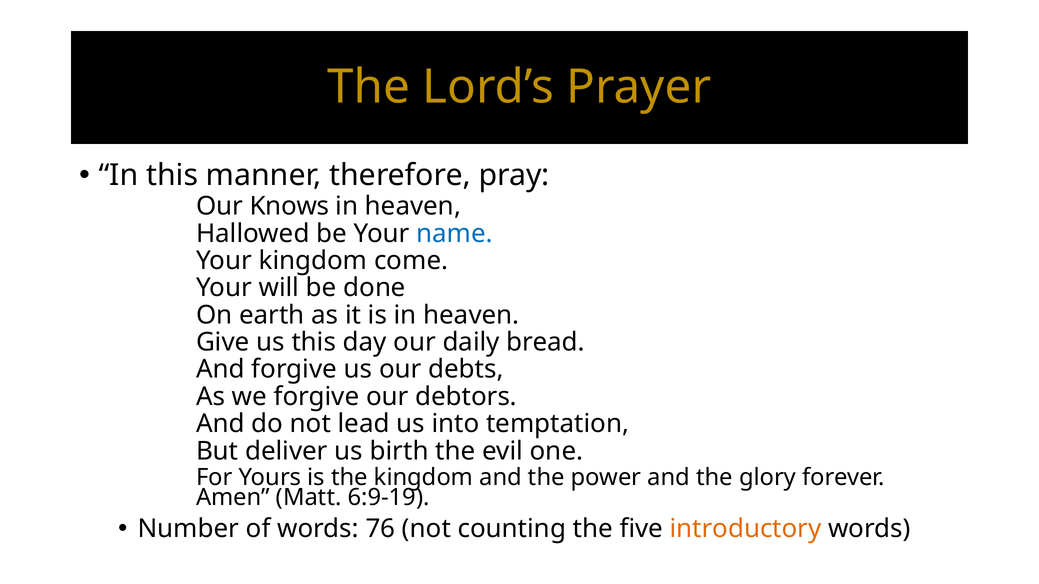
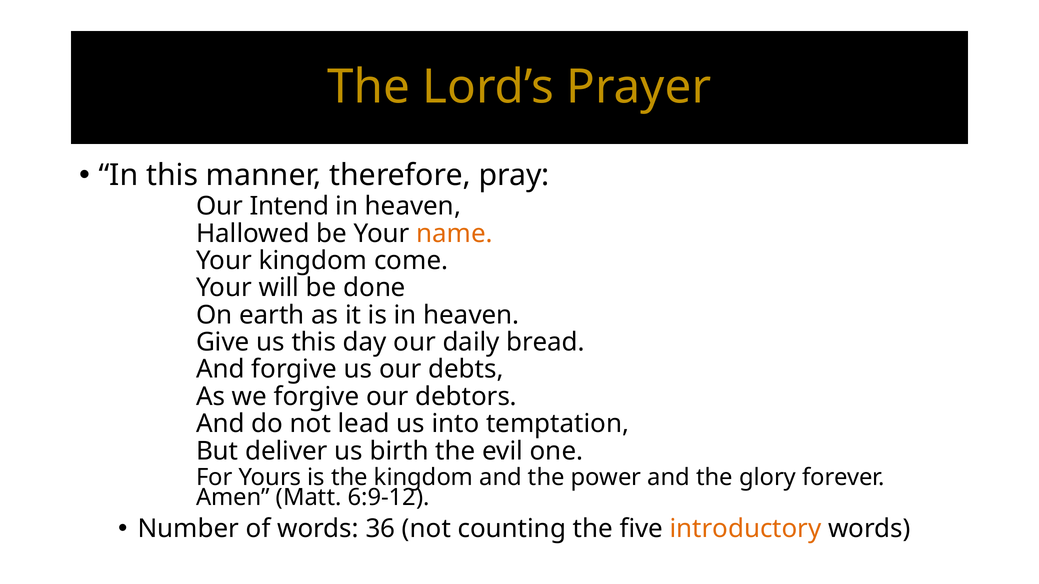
Knows: Knows -> Intend
name colour: blue -> orange
6:9-19: 6:9-19 -> 6:9-12
76: 76 -> 36
